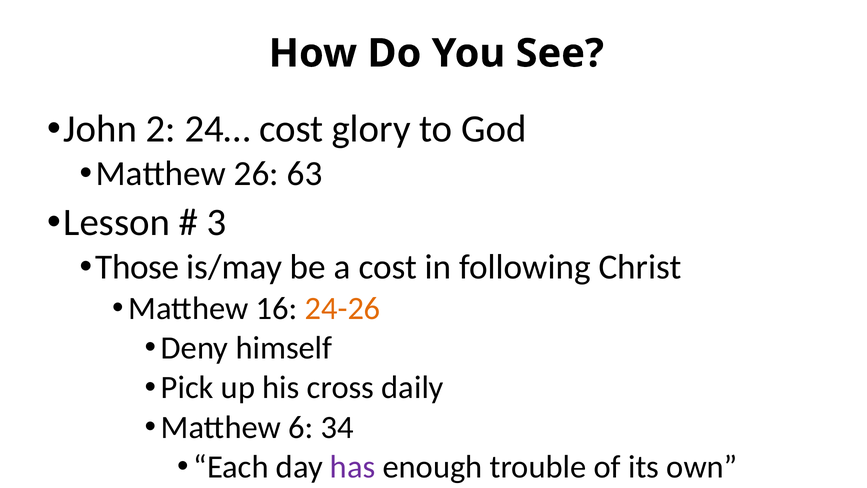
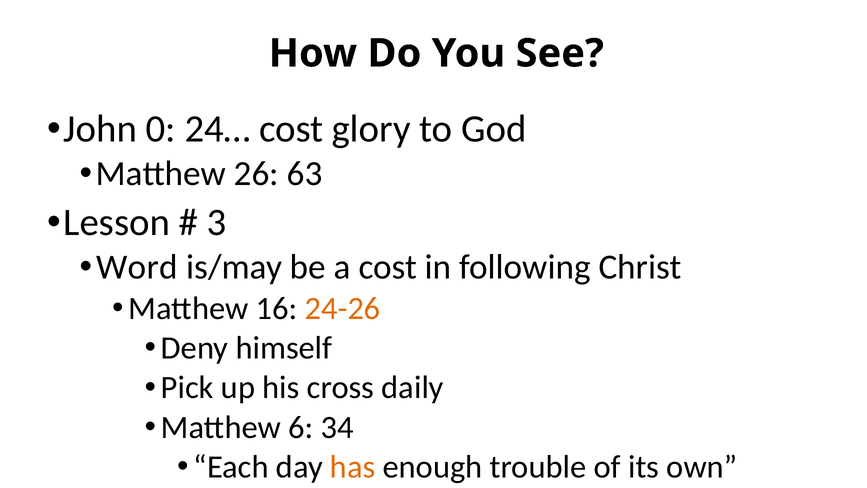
2: 2 -> 0
Those: Those -> Word
has colour: purple -> orange
